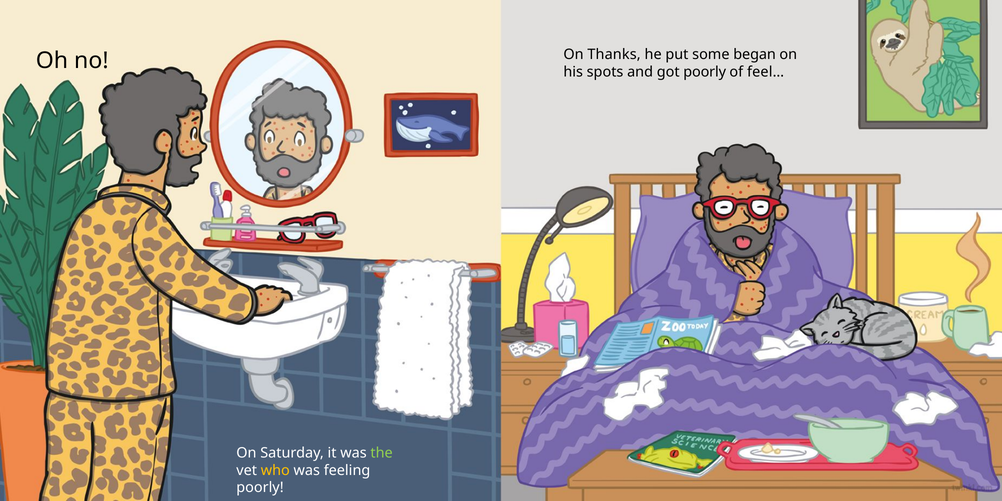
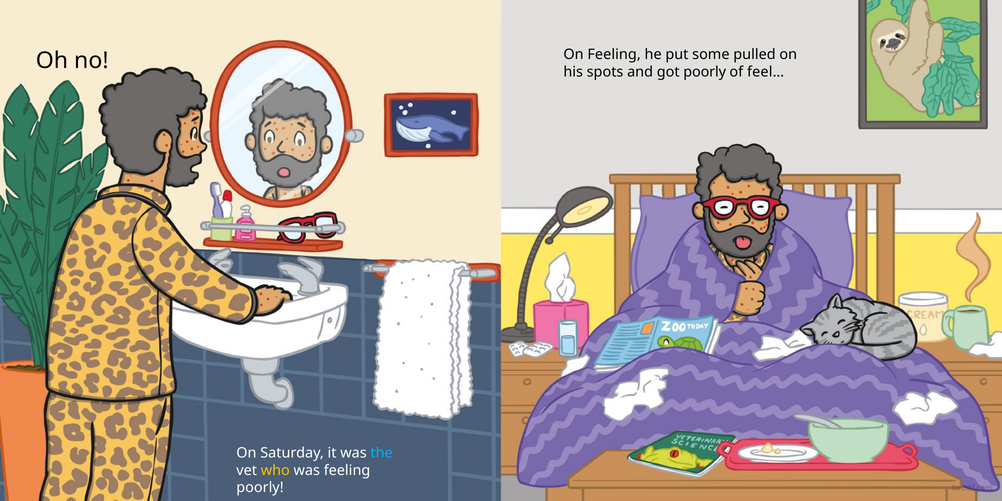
On Thanks: Thanks -> Feeling
began: began -> pulled
the colour: light green -> light blue
